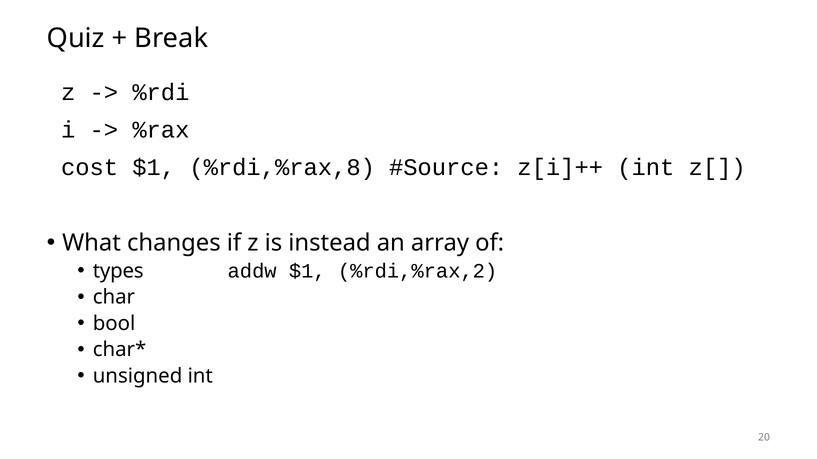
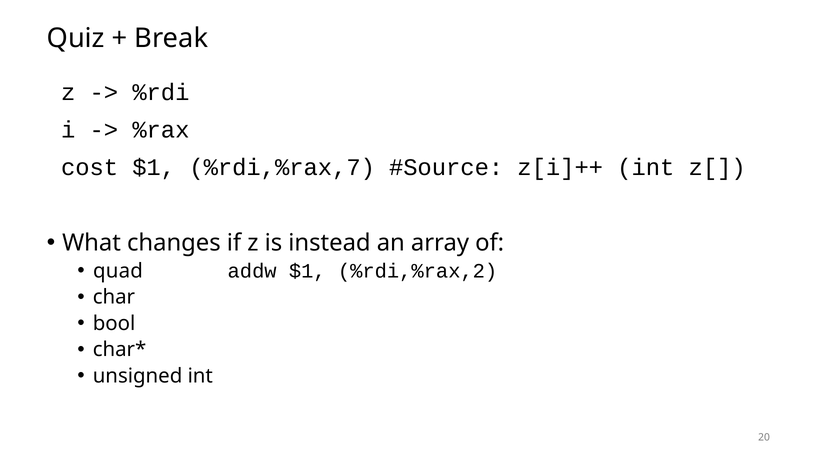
%rdi,%rax,8: %rdi,%rax,8 -> %rdi,%rax,7
types: types -> quad
